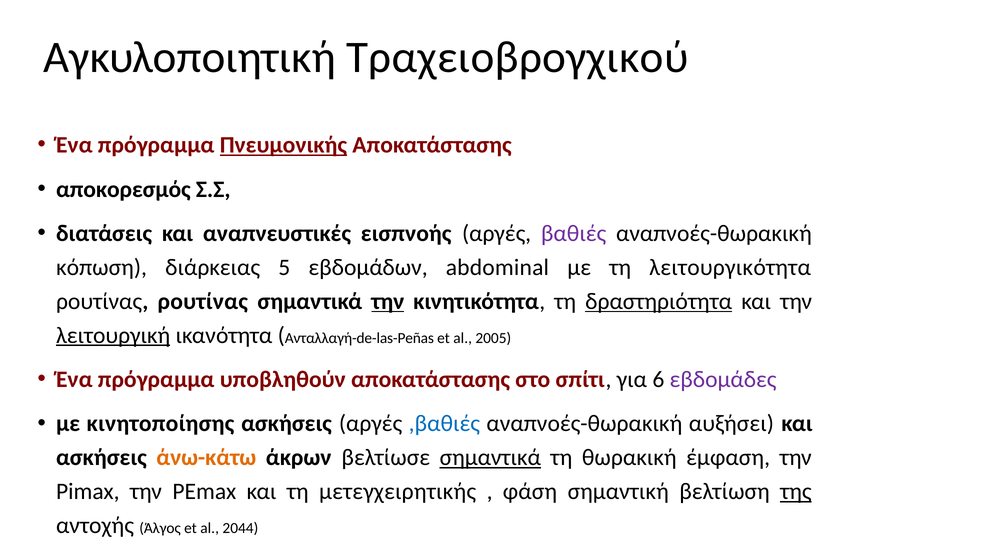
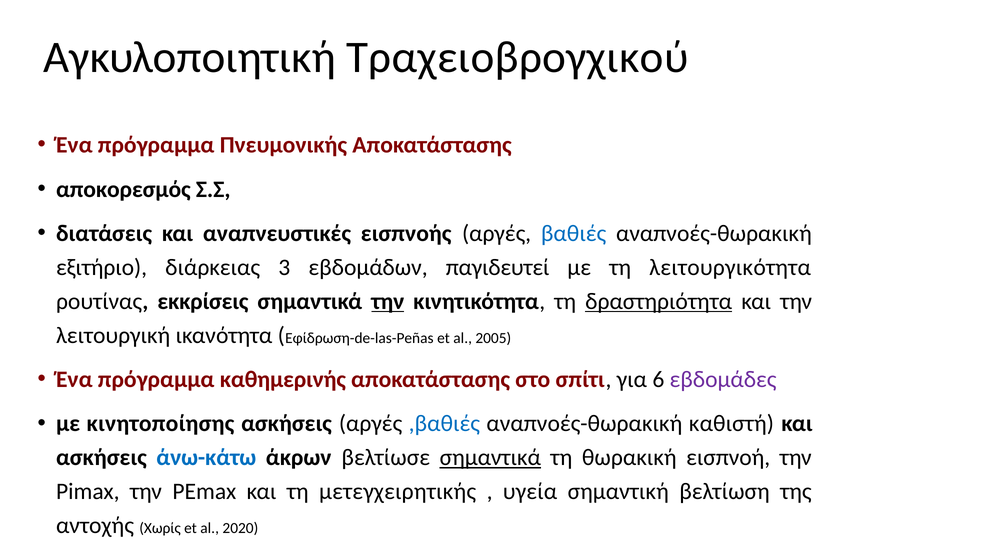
Πνευμονικής underline: present -> none
βαθιές colour: purple -> blue
κόπωση: κόπωση -> εξιτήριο
5: 5 -> 3
abdominal: abdominal -> παγιδευτεί
ρουτίνας ρουτίνας: ρουτίνας -> εκκρίσεις
λειτουργική underline: present -> none
Ανταλλαγή-de-las-Peñas: Ανταλλαγή-de-las-Peñas -> Εφίδρωση-de-las-Peñas
υποβληθούν: υποβληθούν -> καθημερινής
αυξήσει: αυξήσει -> καθιστή
άνω-κάτω colour: orange -> blue
έμφαση: έμφαση -> εισπνοή
φάση: φάση -> υγεία
της underline: present -> none
Άλγος: Άλγος -> Χωρίς
2044: 2044 -> 2020
